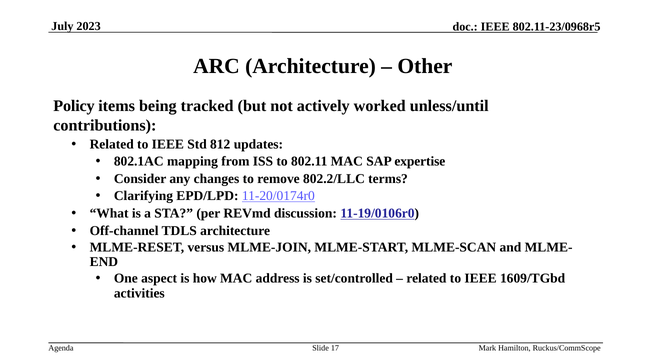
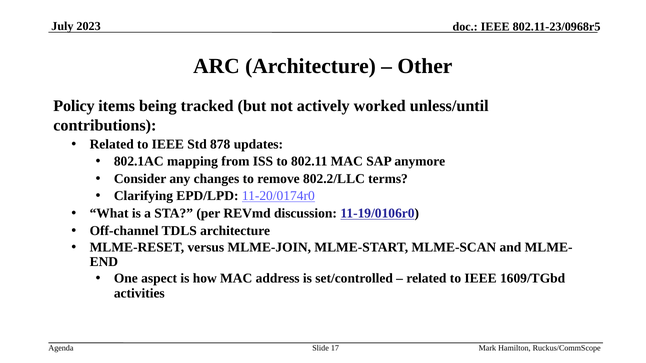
812: 812 -> 878
expertise: expertise -> anymore
